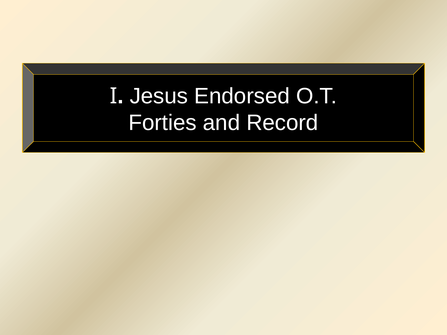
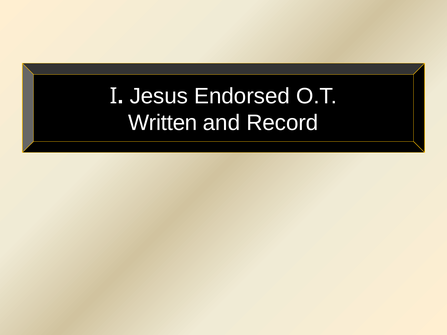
Forties: Forties -> Written
